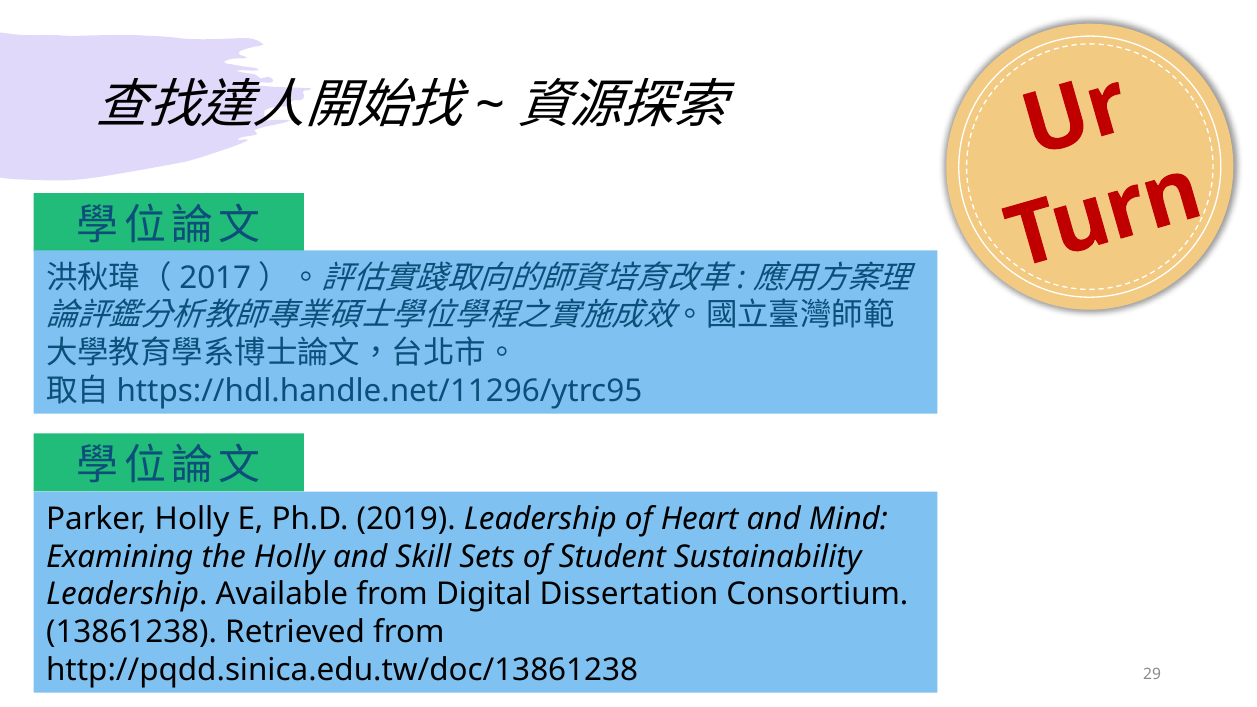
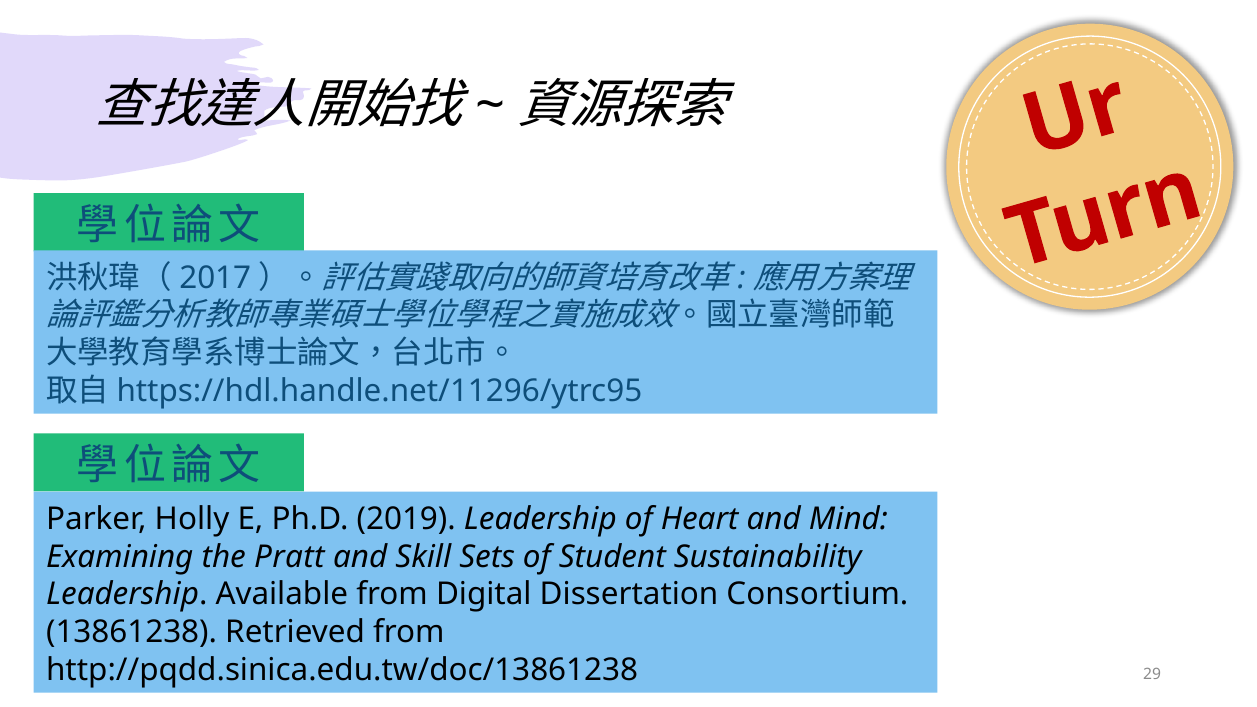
the Holly: Holly -> Pratt
